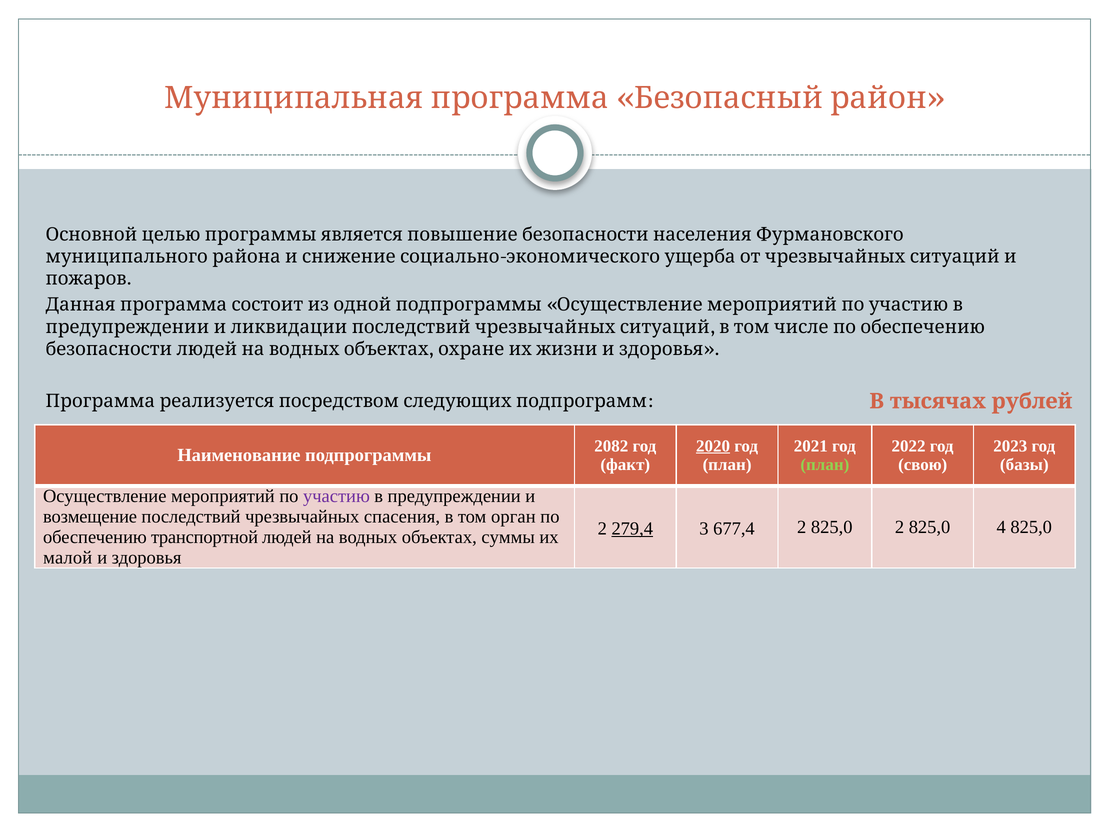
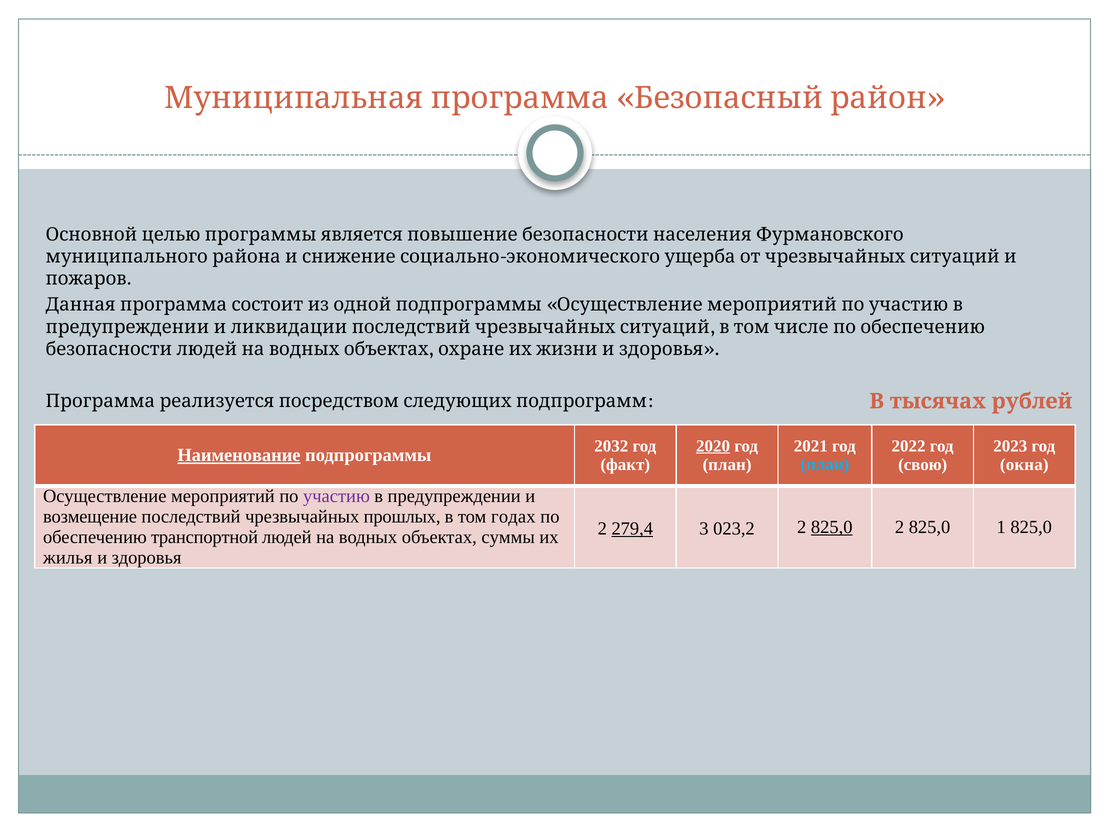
2082: 2082 -> 2032
Наименование underline: none -> present
план at (825, 465) colour: light green -> light blue
базы: базы -> окна
спасения: спасения -> прошлых
орган: орган -> годах
677,4: 677,4 -> 023,2
825,0 at (832, 527) underline: none -> present
4: 4 -> 1
малой: малой -> жилья
